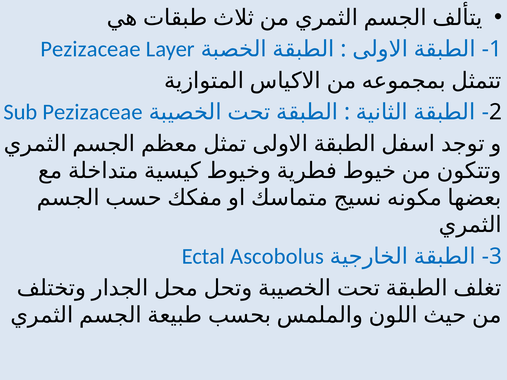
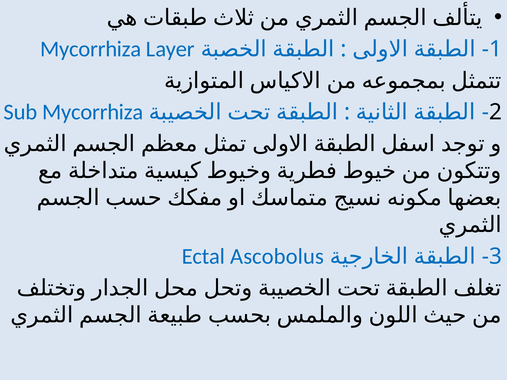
Pezizaceae at (91, 49): Pezizaceae -> Mycorrhiza
Sub Pezizaceae: Pezizaceae -> Mycorrhiza
